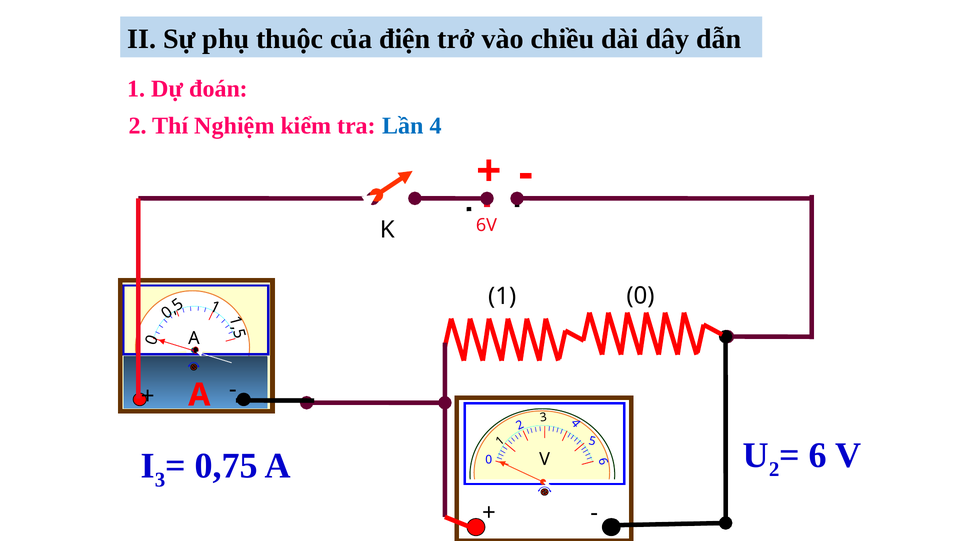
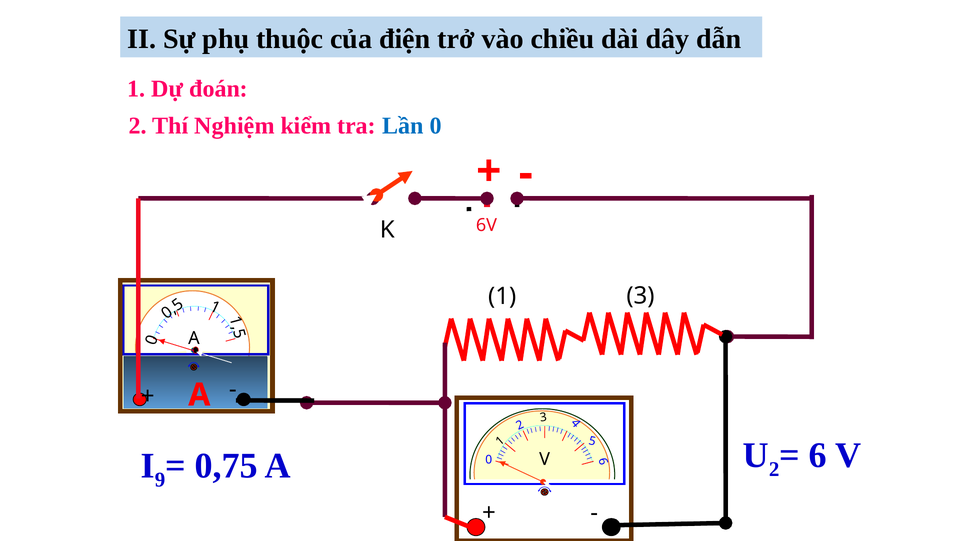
Lần 4: 4 -> 0
1 0: 0 -> 3
3 at (160, 480): 3 -> 9
